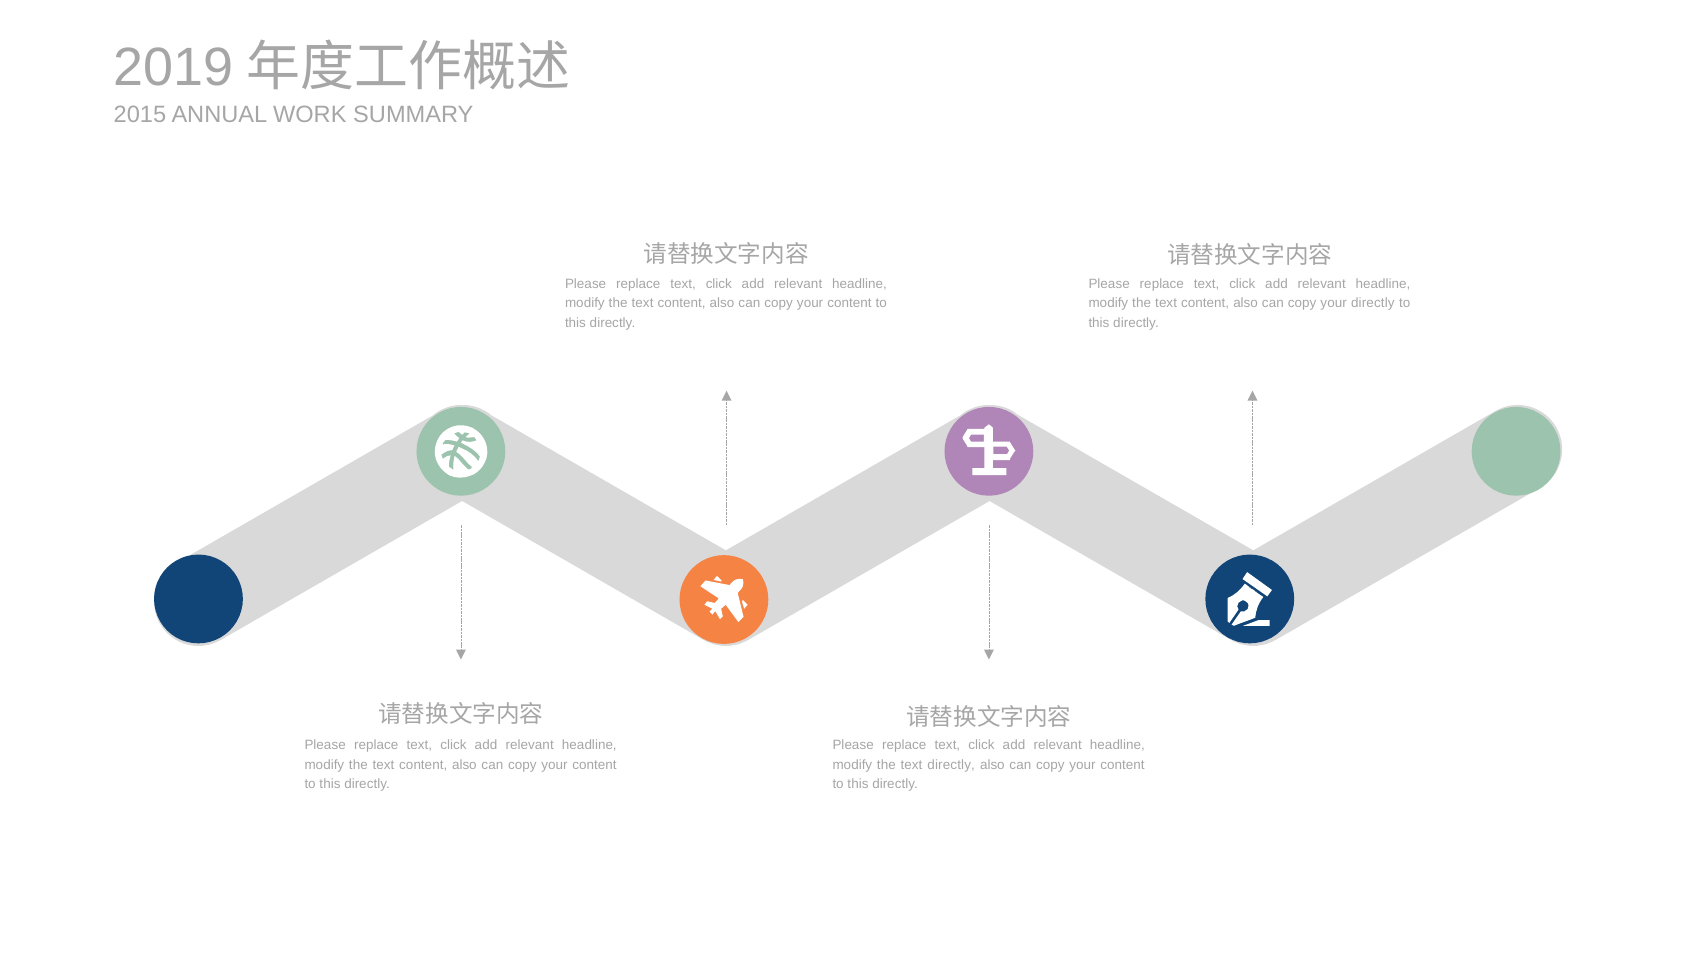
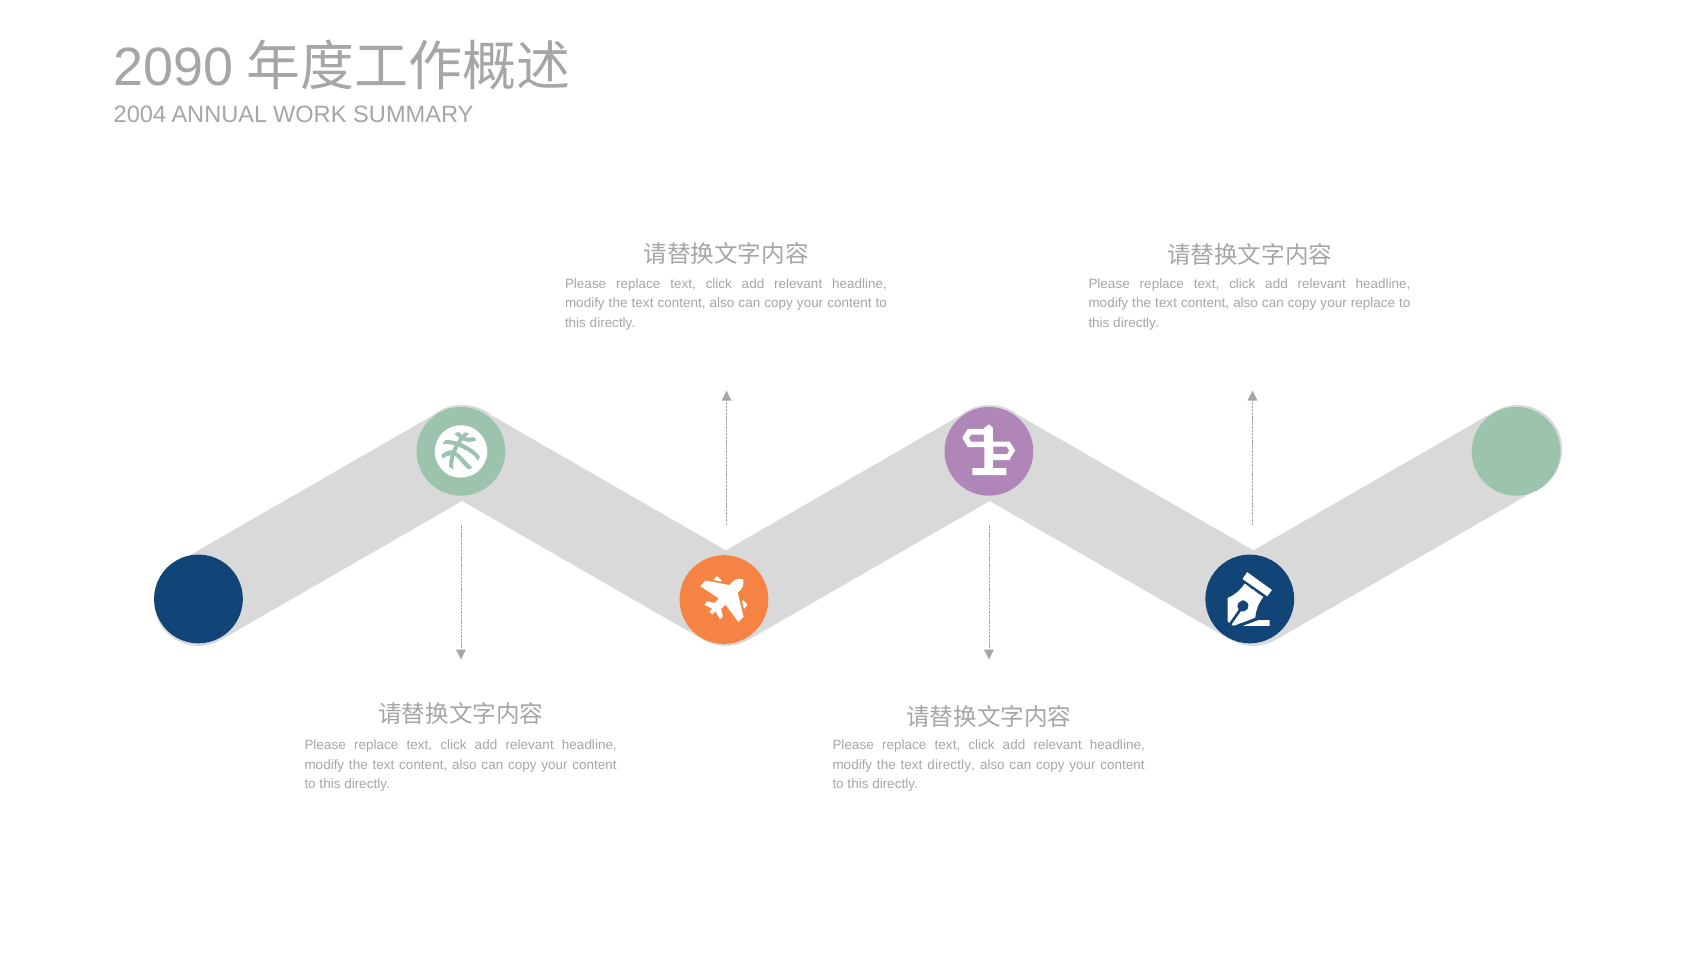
2019: 2019 -> 2090
2015: 2015 -> 2004
your directly: directly -> replace
